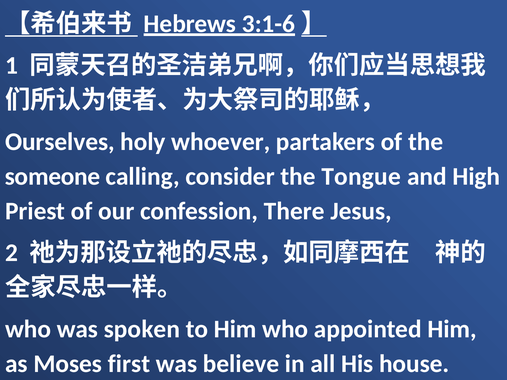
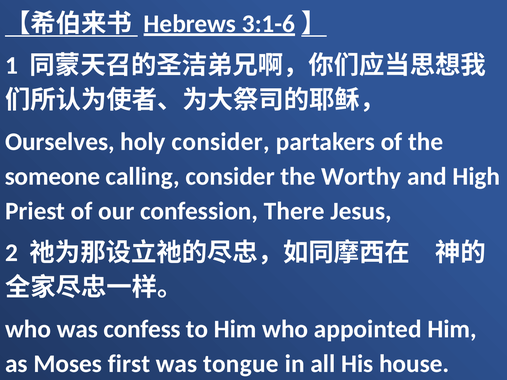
holy whoever: whoever -> consider
Tongue: Tongue -> Worthy
spoken: spoken -> confess
believe: believe -> tongue
